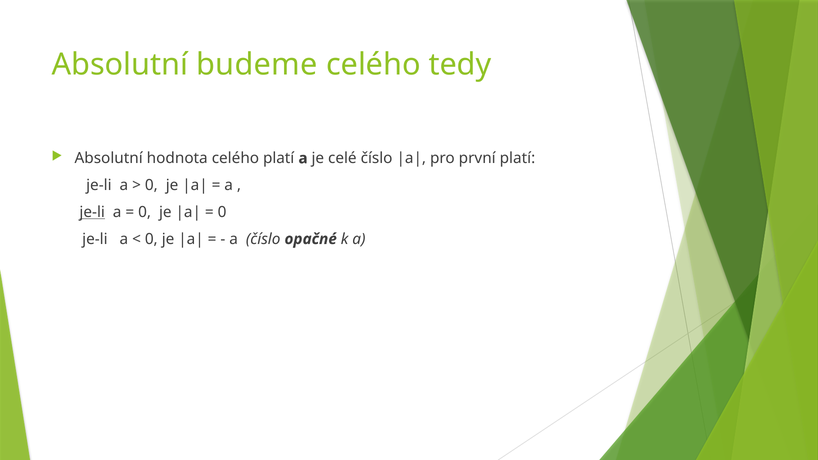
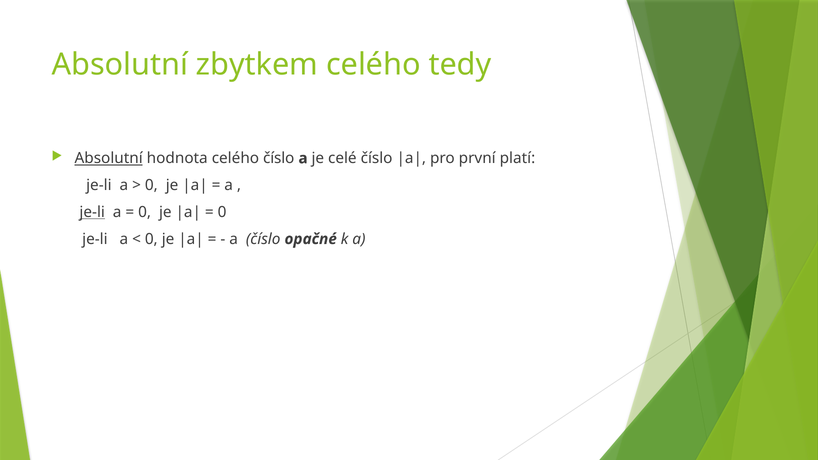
budeme: budeme -> zbytkem
Absolutní at (109, 158) underline: none -> present
celého platí: platí -> číslo
